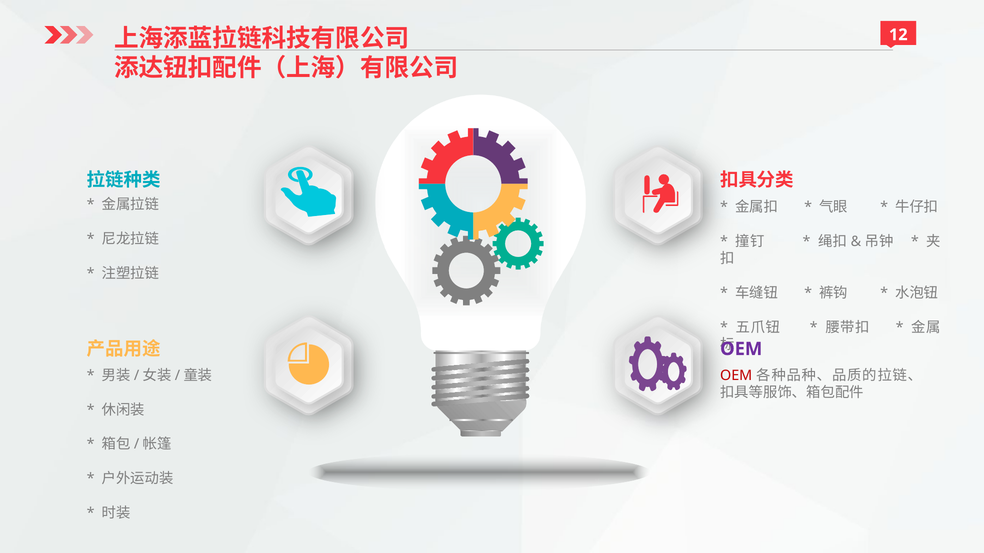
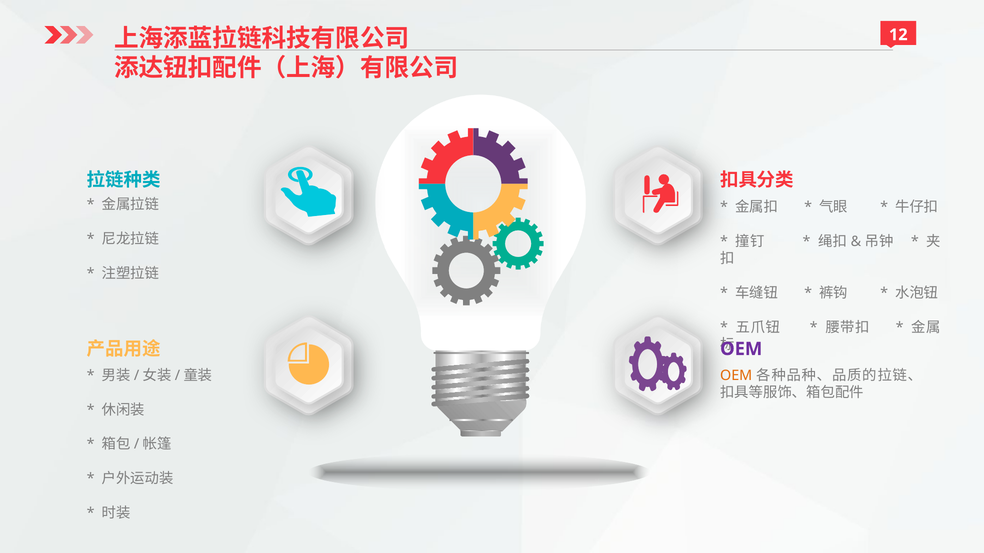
OEM at (736, 376) colour: red -> orange
